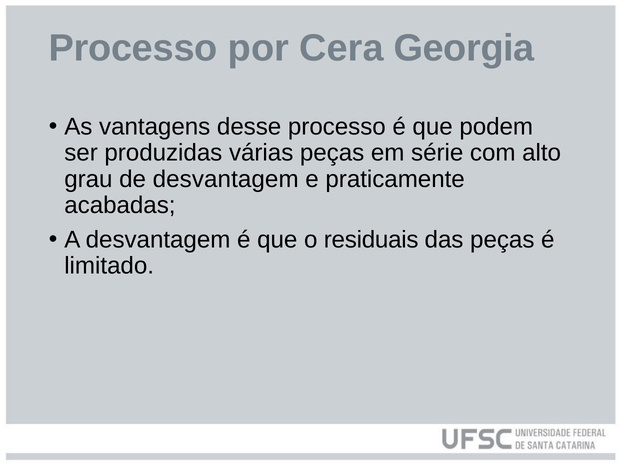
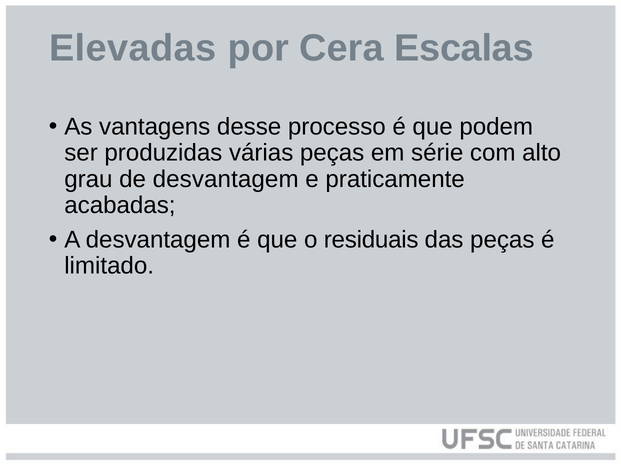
Processo at (133, 48): Processo -> Elevadas
Georgia: Georgia -> Escalas
